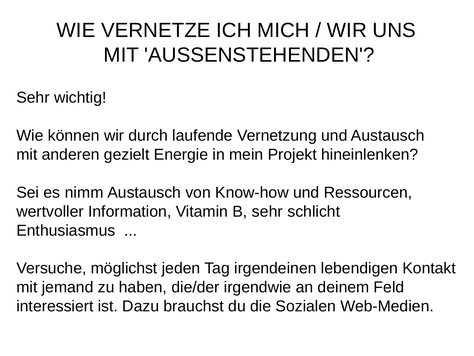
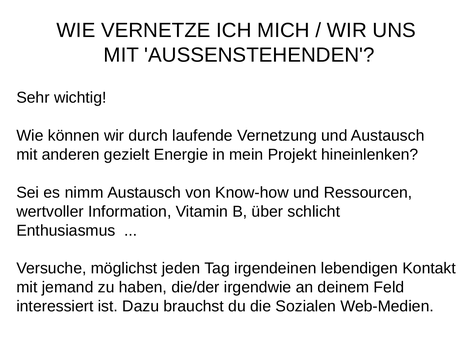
B sehr: sehr -> über
